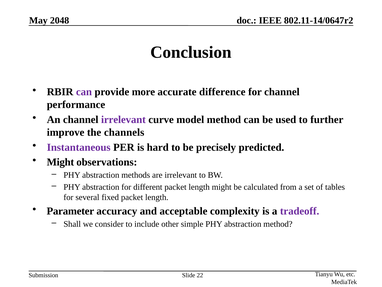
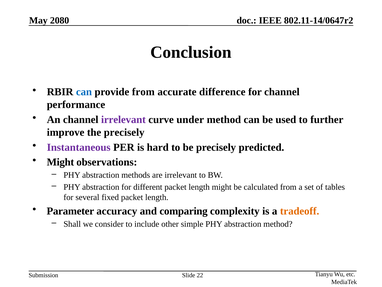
2048: 2048 -> 2080
can at (84, 92) colour: purple -> blue
provide more: more -> from
model: model -> under
the channels: channels -> precisely
acceptable: acceptable -> comparing
tradeoff colour: purple -> orange
